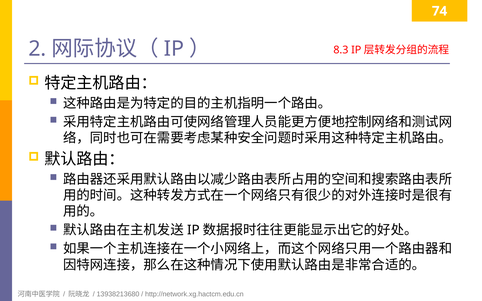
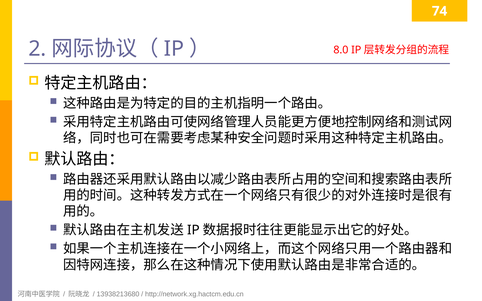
8.3: 8.3 -> 8.0
